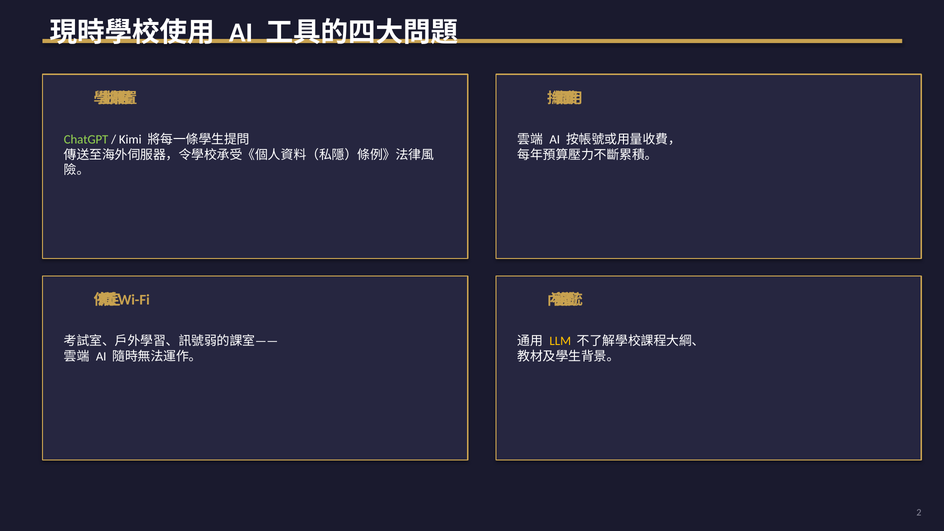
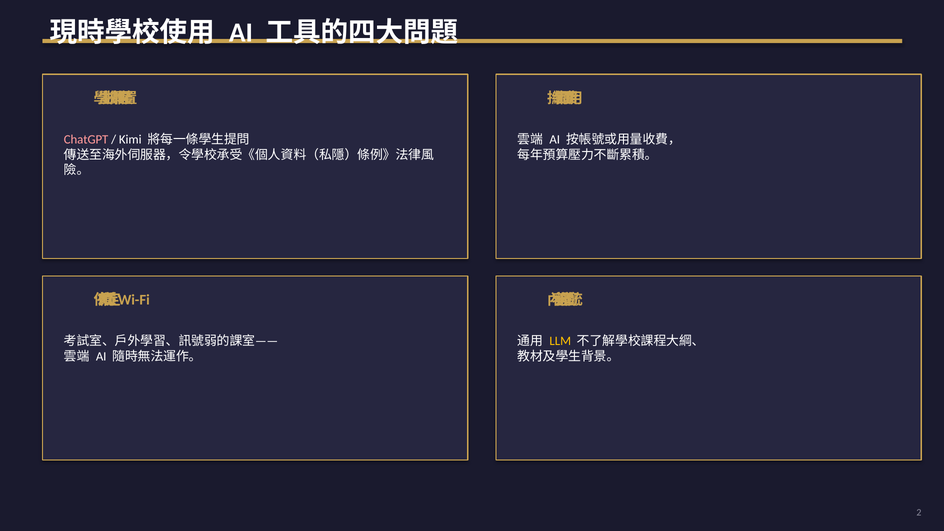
ChatGPT colour: light green -> pink
